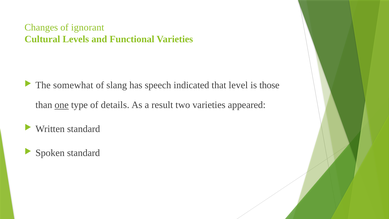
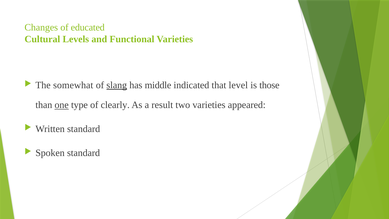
ignorant: ignorant -> educated
slang underline: none -> present
speech: speech -> middle
details: details -> clearly
